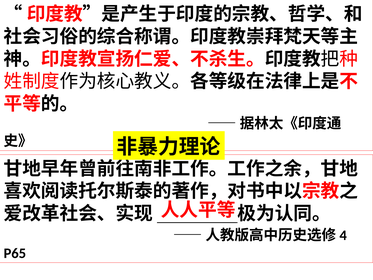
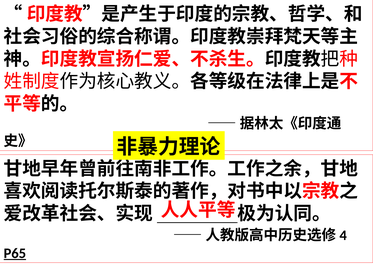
P65 underline: none -> present
